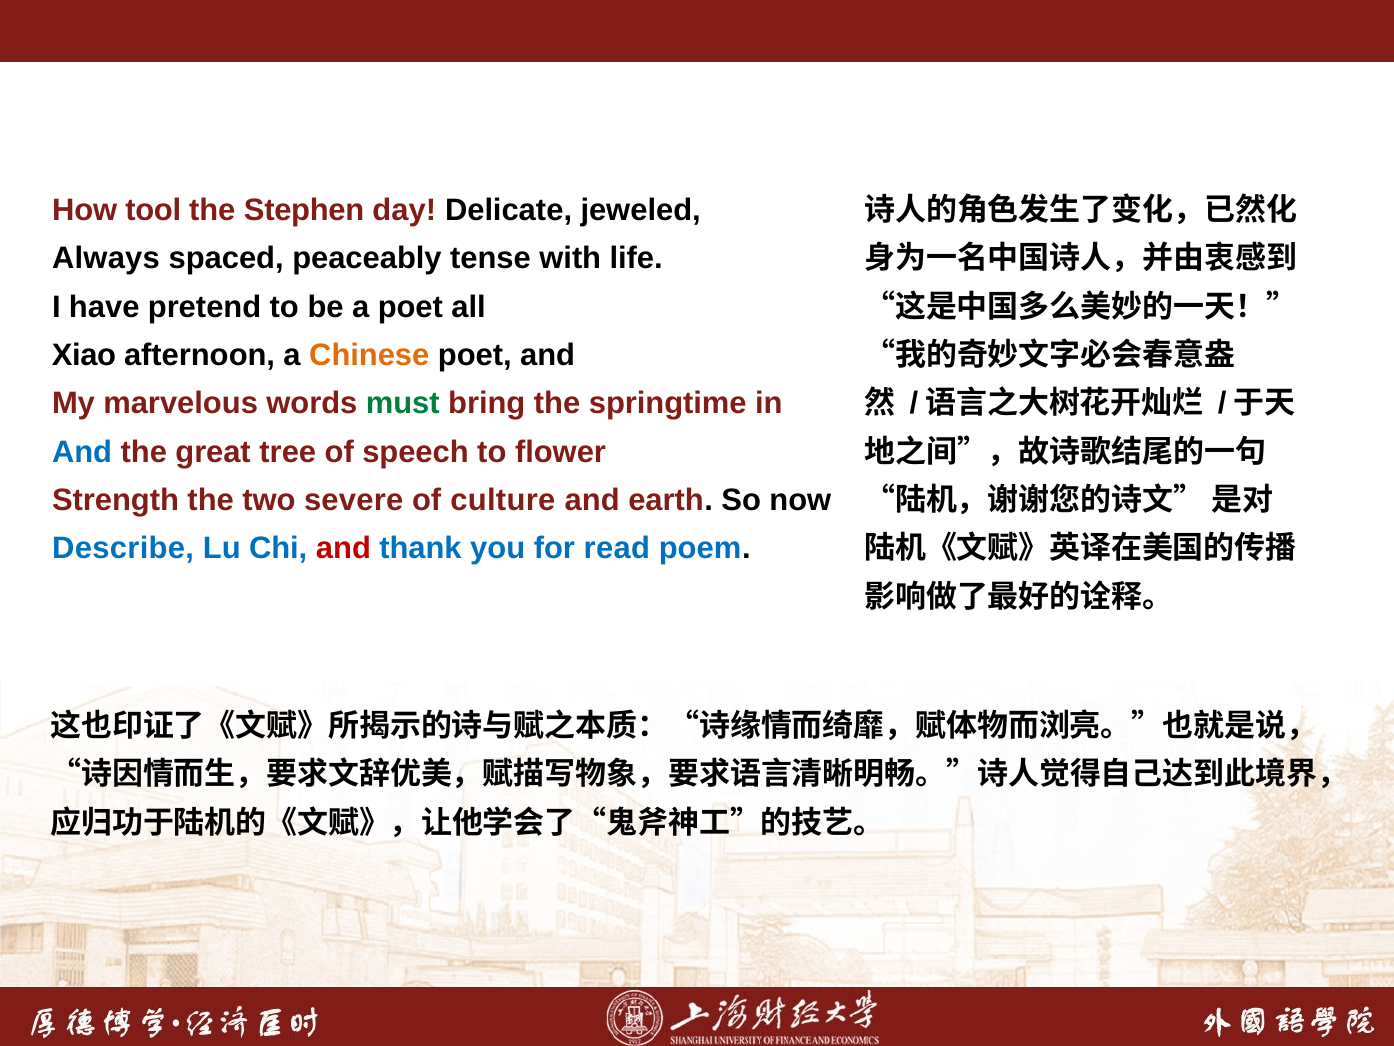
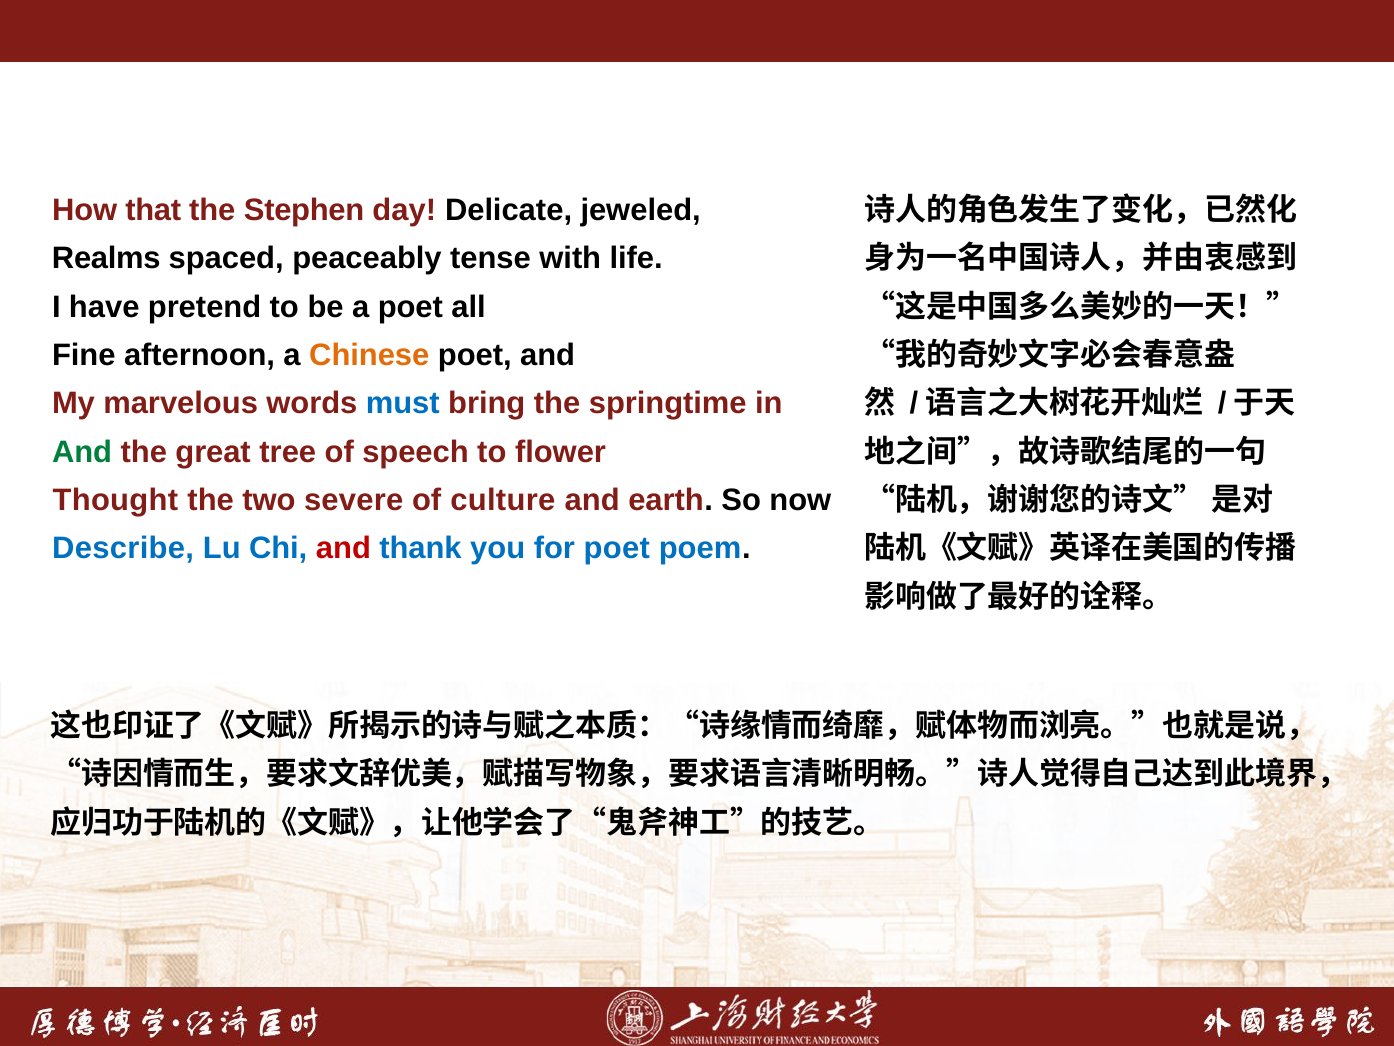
tool: tool -> that
Always: Always -> Realms
Xiao: Xiao -> Fine
must colour: green -> blue
And at (82, 452) colour: blue -> green
Strength: Strength -> Thought
for read: read -> poet
